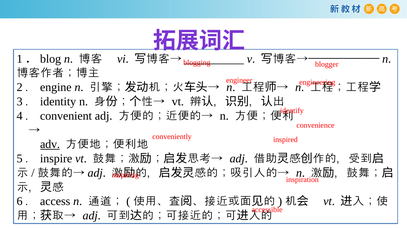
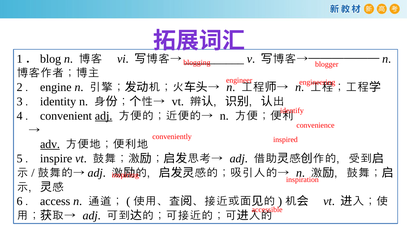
adj at (104, 116) underline: none -> present
